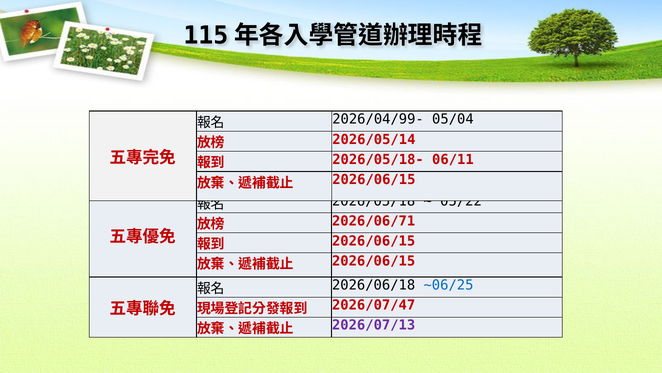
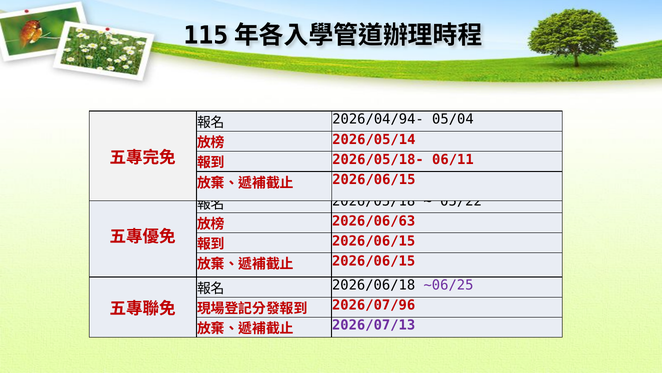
2026/04/99-: 2026/04/99- -> 2026/04/94-
2026/06/71: 2026/06/71 -> 2026/06/63
~06/25 colour: blue -> purple
2026/07/47: 2026/07/47 -> 2026/07/96
